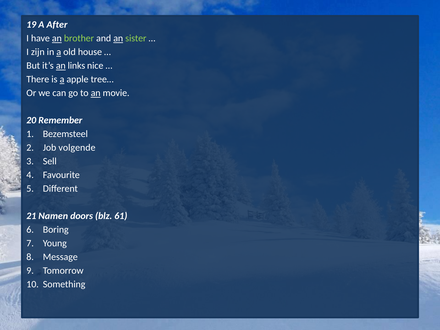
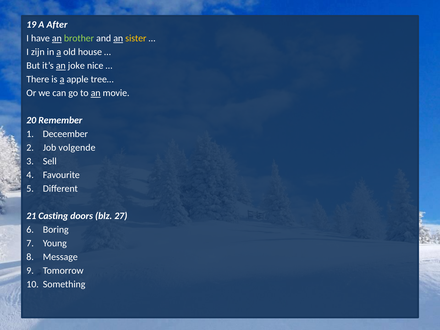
sister colour: light green -> yellow
links: links -> joke
Bezemsteel: Bezemsteel -> Deceember
Namen: Namen -> Casting
61: 61 -> 27
